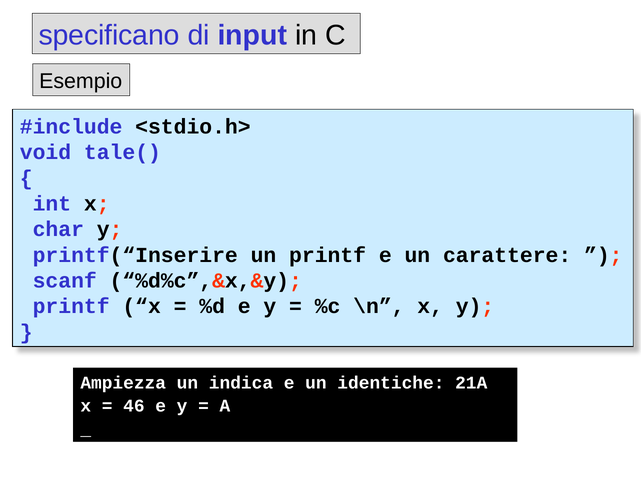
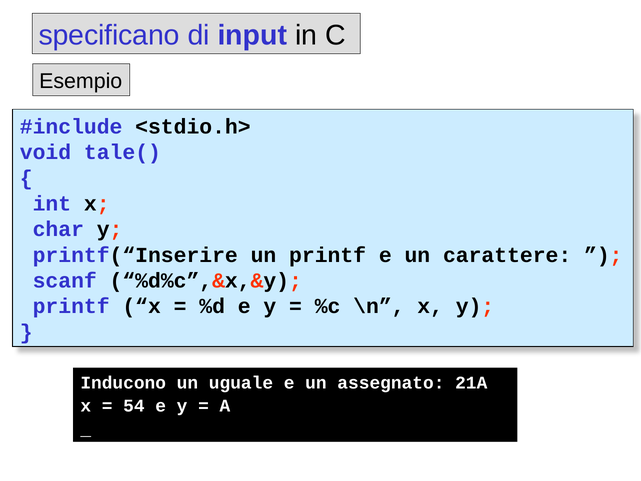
Ampiezza: Ampiezza -> Inducono
indica: indica -> uguale
identiche: identiche -> assegnato
46: 46 -> 54
